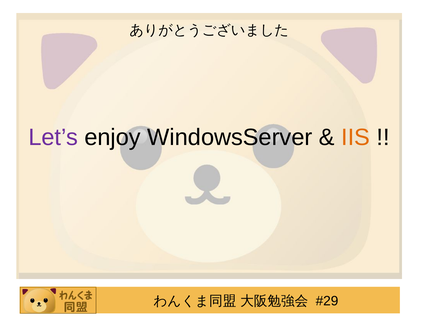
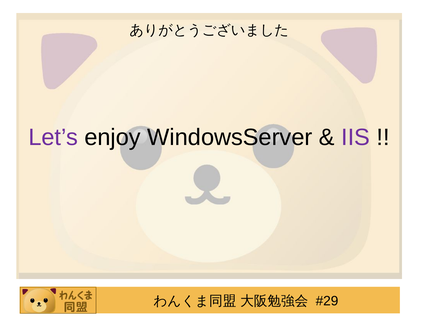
IIS colour: orange -> purple
